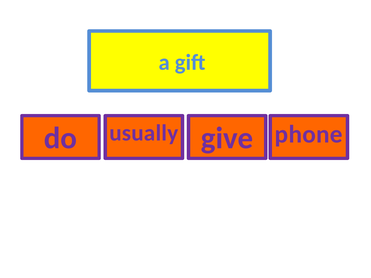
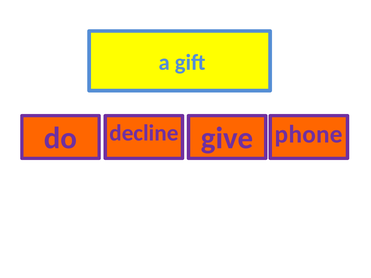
usually: usually -> decline
